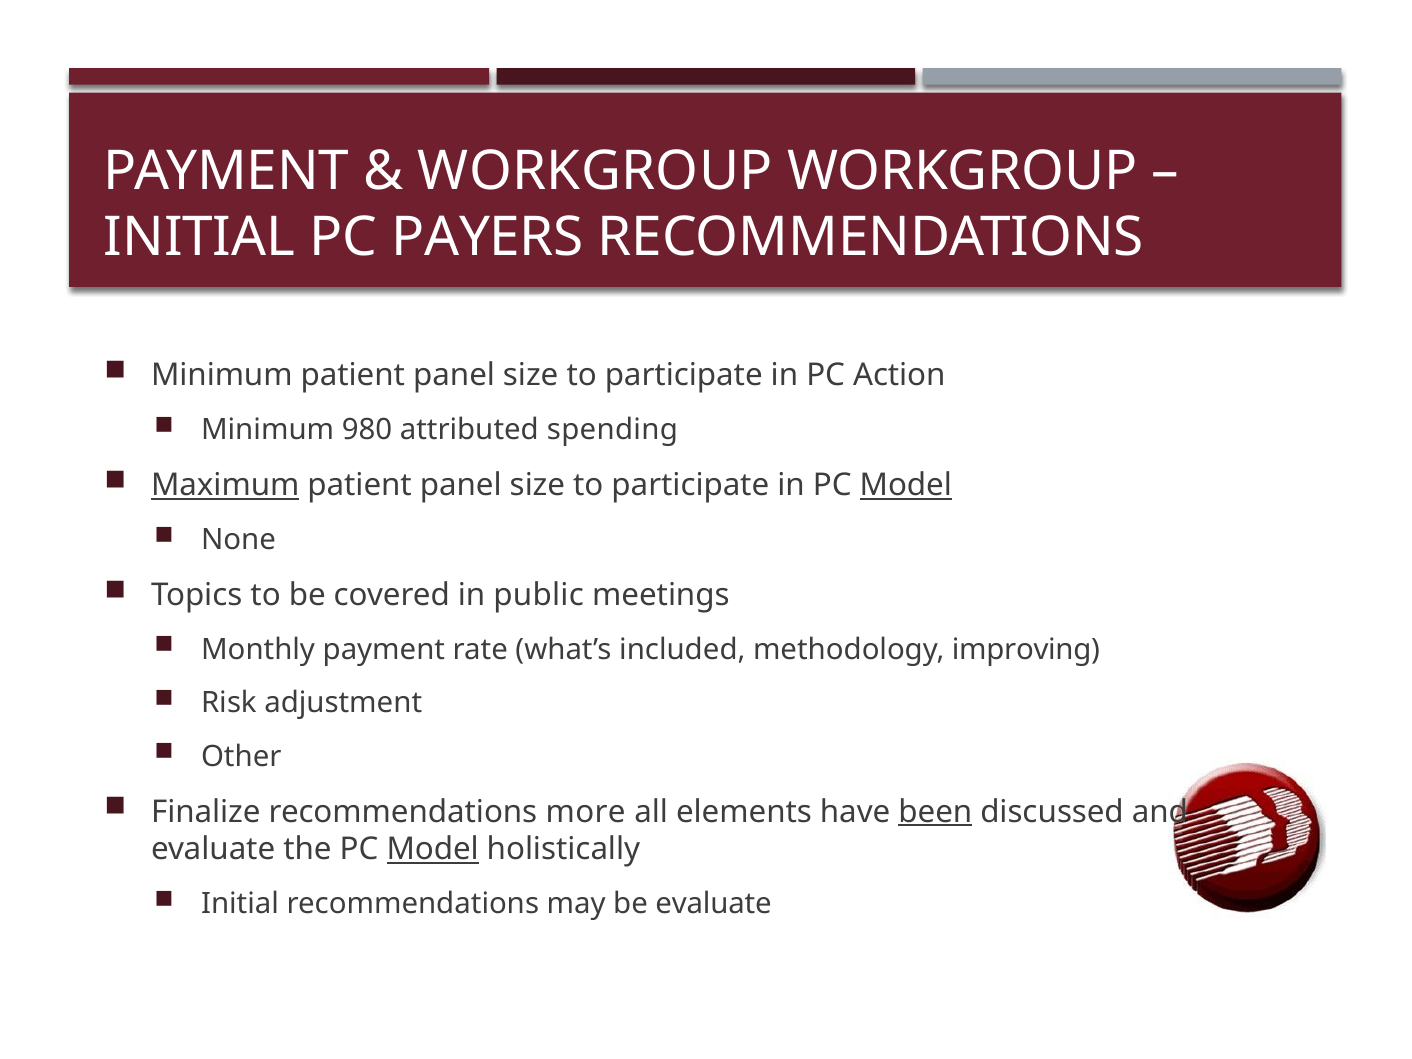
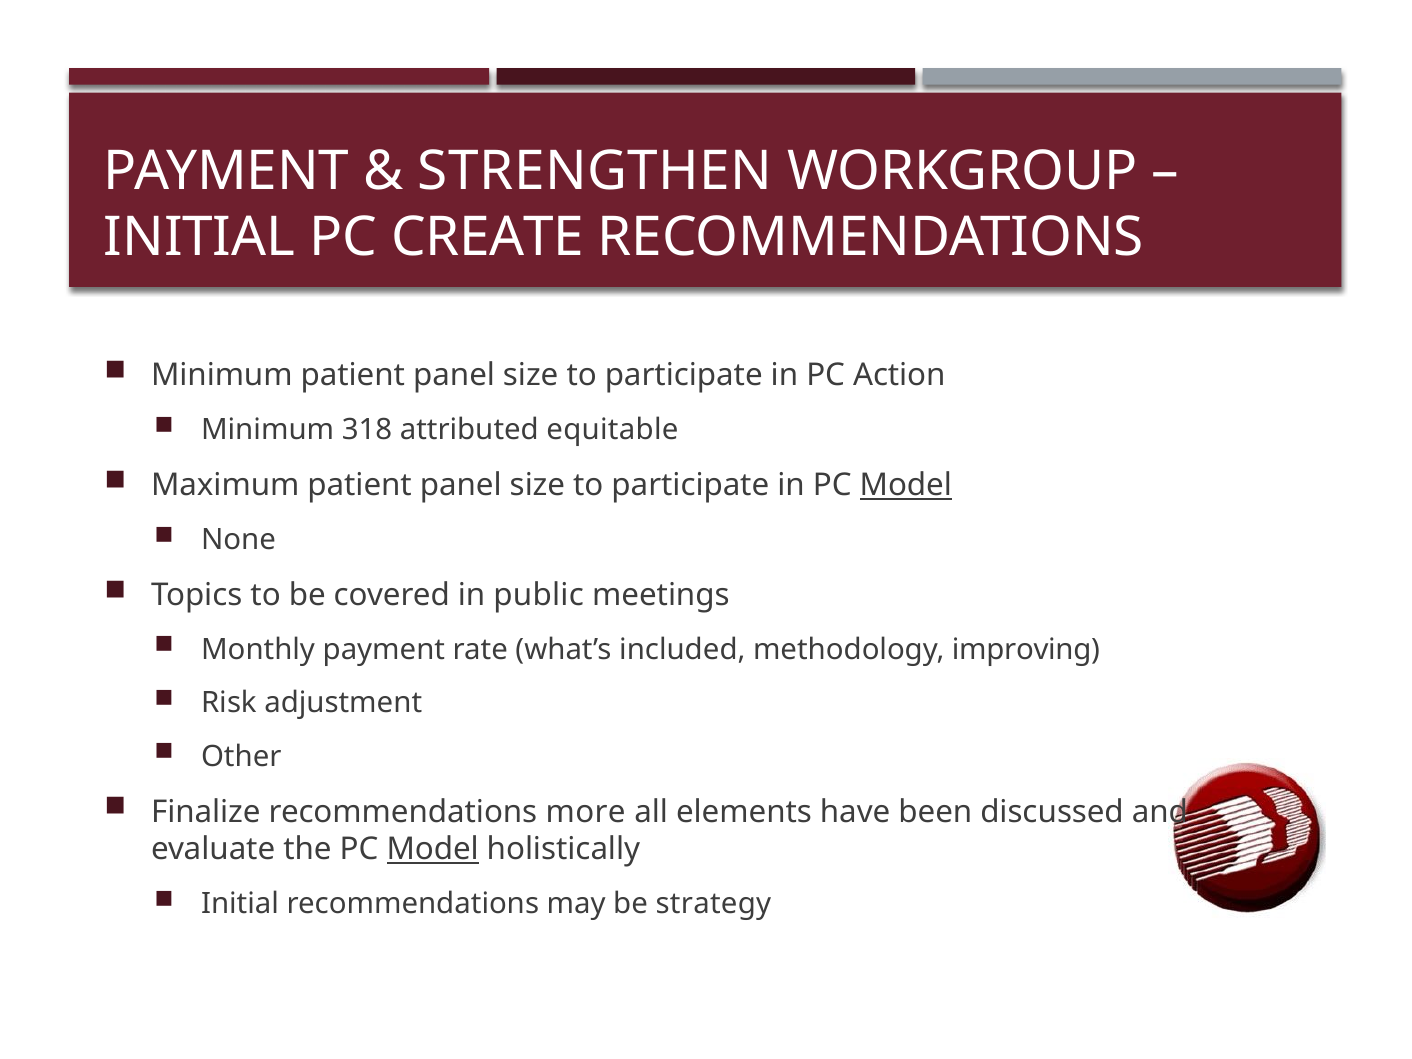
WORKGROUP at (595, 171): WORKGROUP -> STRENGTHEN
PAYERS: PAYERS -> CREATE
980: 980 -> 318
spending: spending -> equitable
Maximum underline: present -> none
been underline: present -> none
be evaluate: evaluate -> strategy
